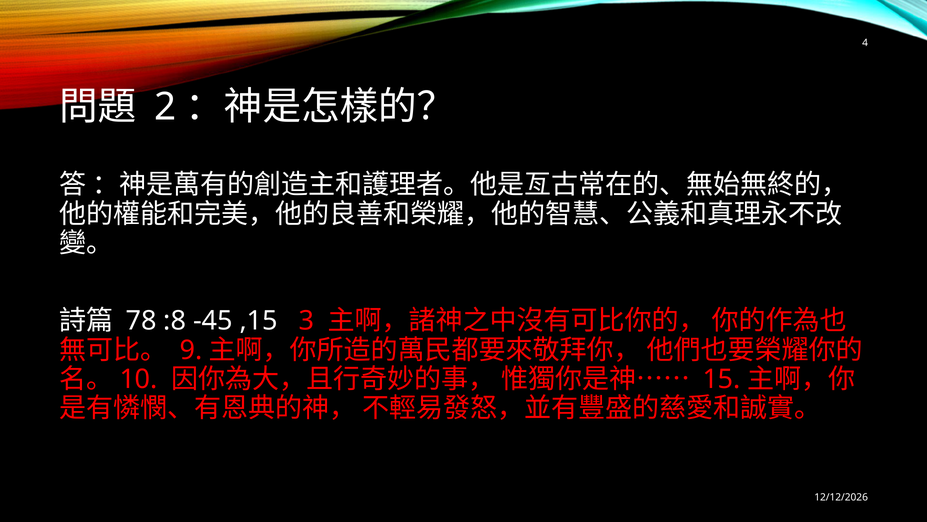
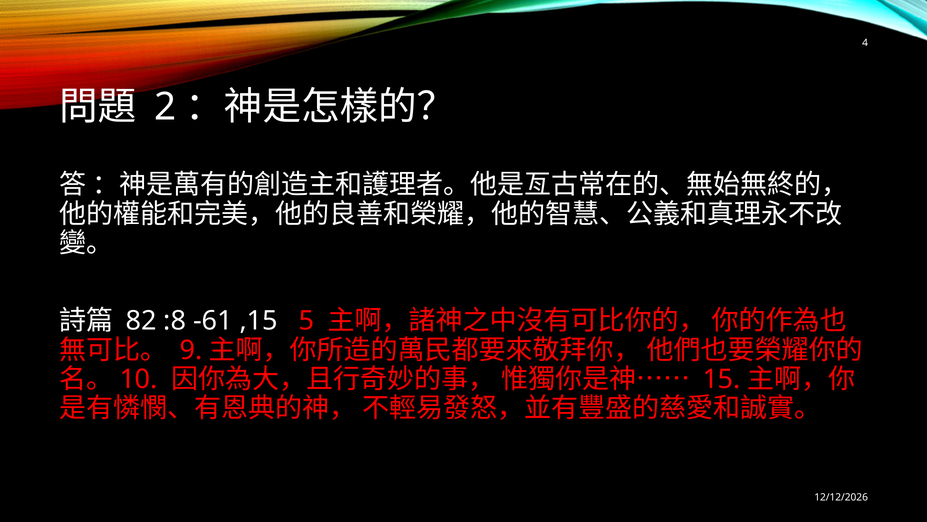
78: 78 -> 82
-45: -45 -> -61
3: 3 -> 5
